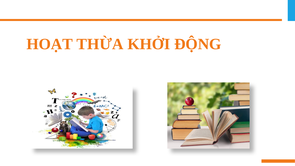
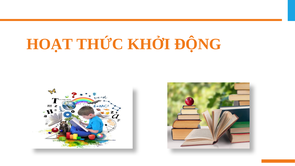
THỪA: THỪA -> THỨC
